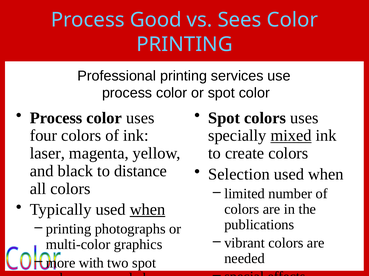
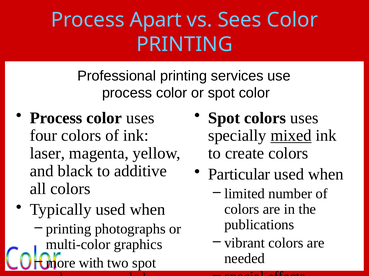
Good: Good -> Apart
distance: distance -> additive
Selection: Selection -> Particular
when at (148, 210) underline: present -> none
